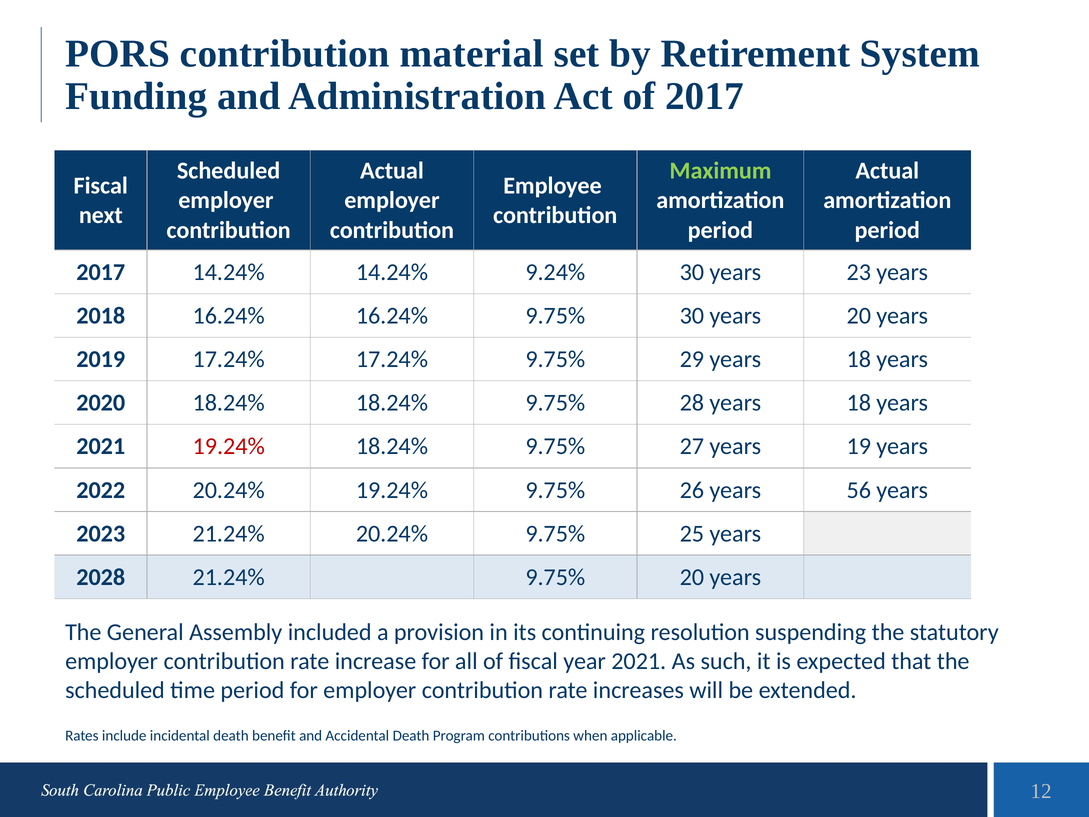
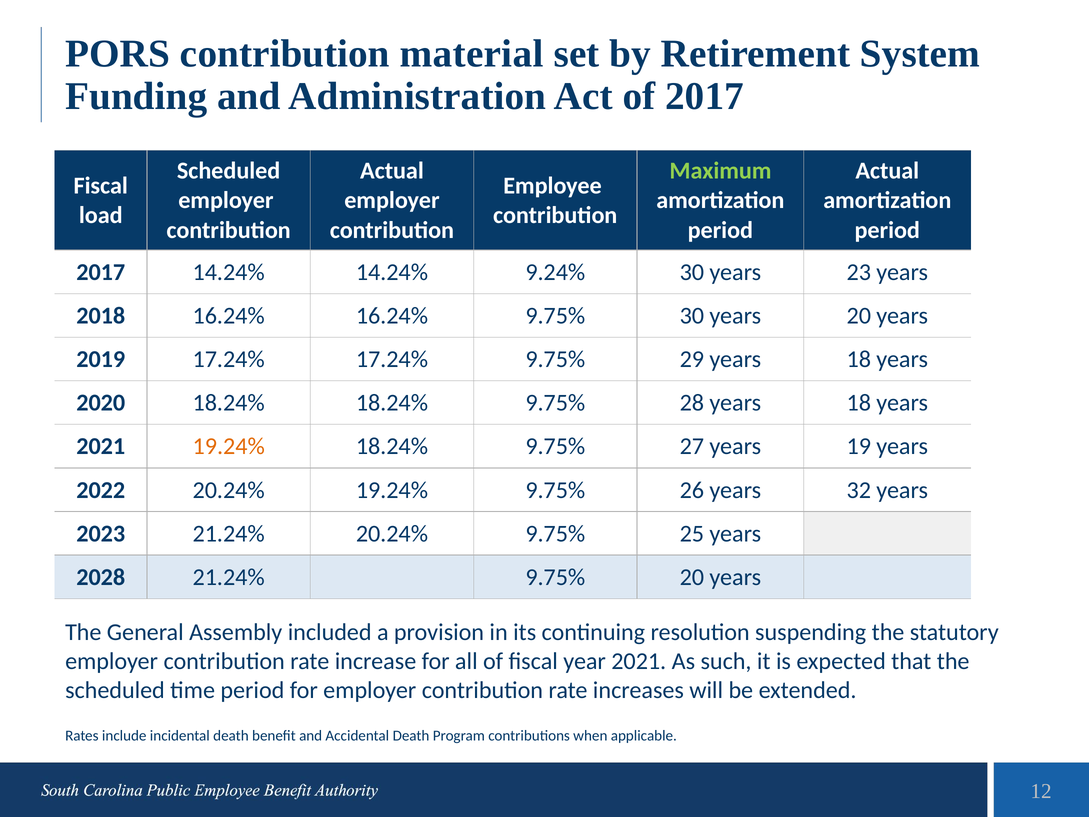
next: next -> load
19.24% at (229, 446) colour: red -> orange
56: 56 -> 32
